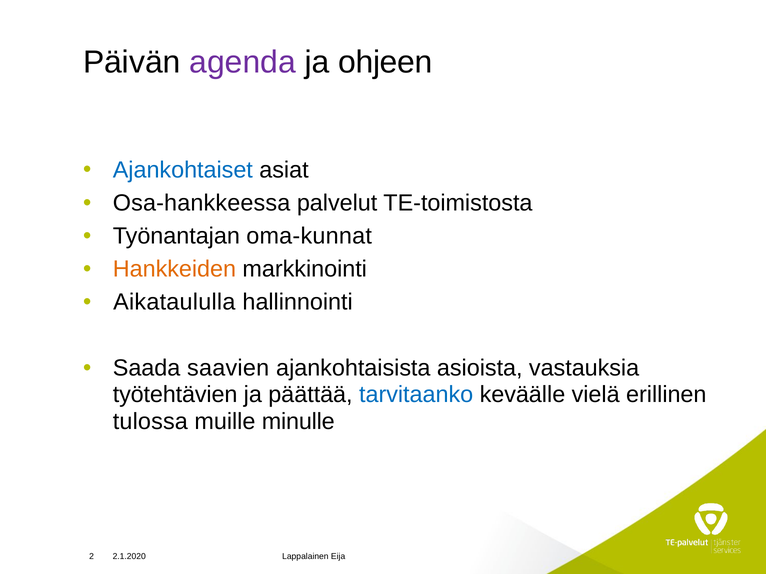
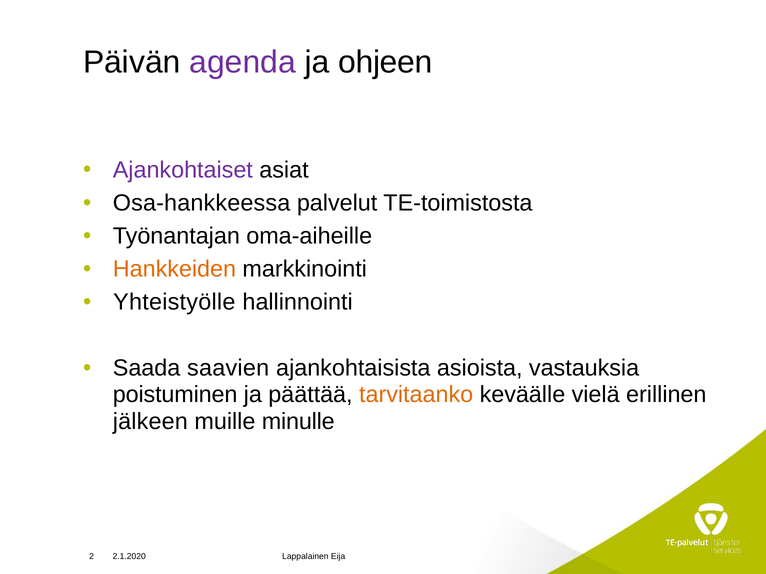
Ajankohtaiset colour: blue -> purple
oma-kunnat: oma-kunnat -> oma-aiheille
Aikataululla: Aikataululla -> Yhteistyölle
työtehtävien: työtehtävien -> poistuminen
tarvitaanko colour: blue -> orange
tulossa: tulossa -> jälkeen
